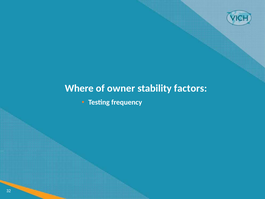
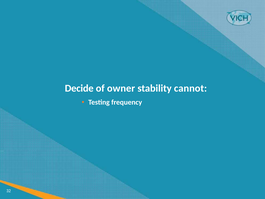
Where: Where -> Decide
factors: factors -> cannot
